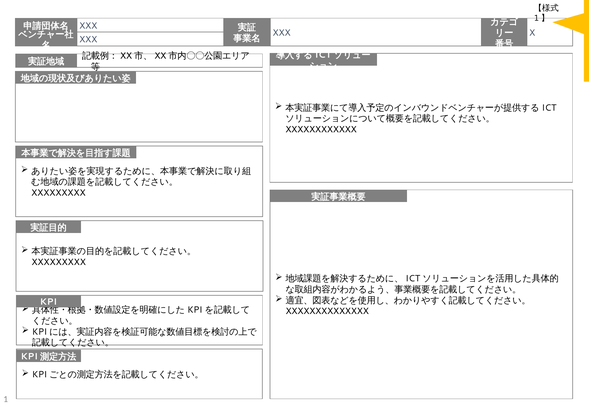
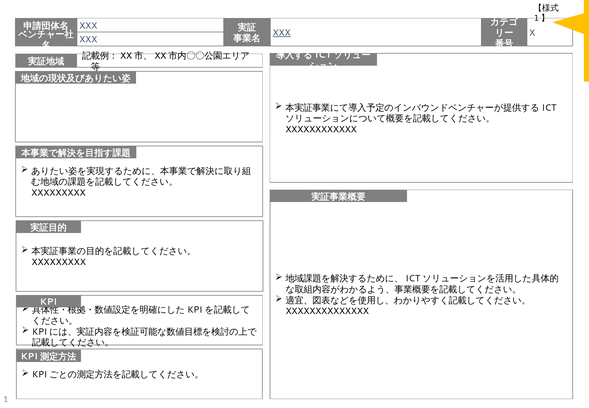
XXX at (282, 33) underline: none -> present
